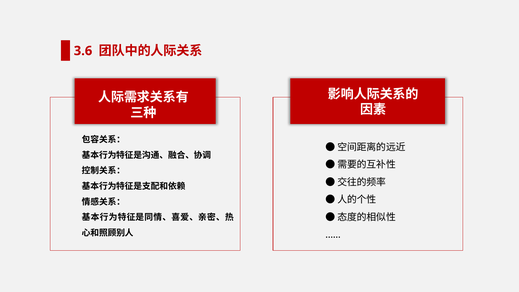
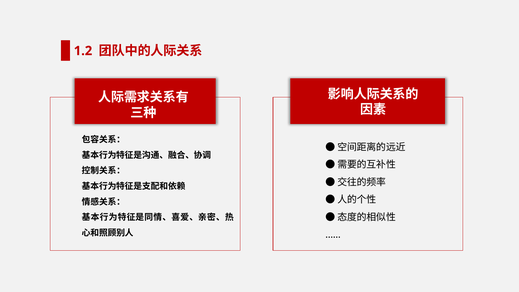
3.6: 3.6 -> 1.2
